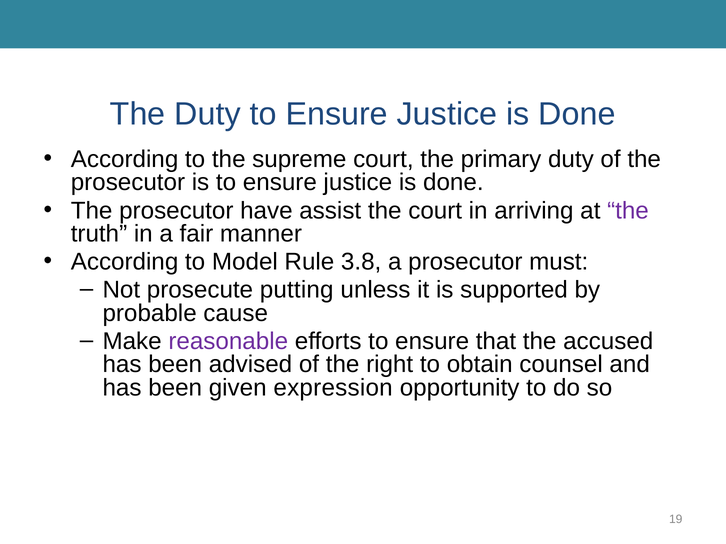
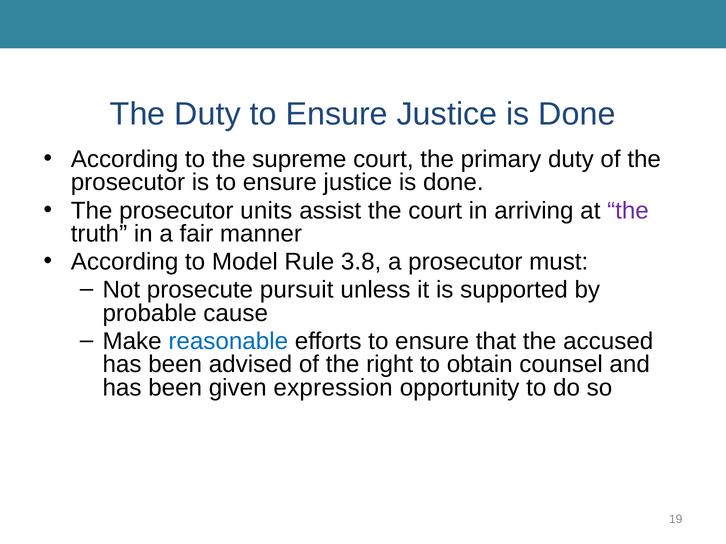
have: have -> units
putting: putting -> pursuit
reasonable colour: purple -> blue
